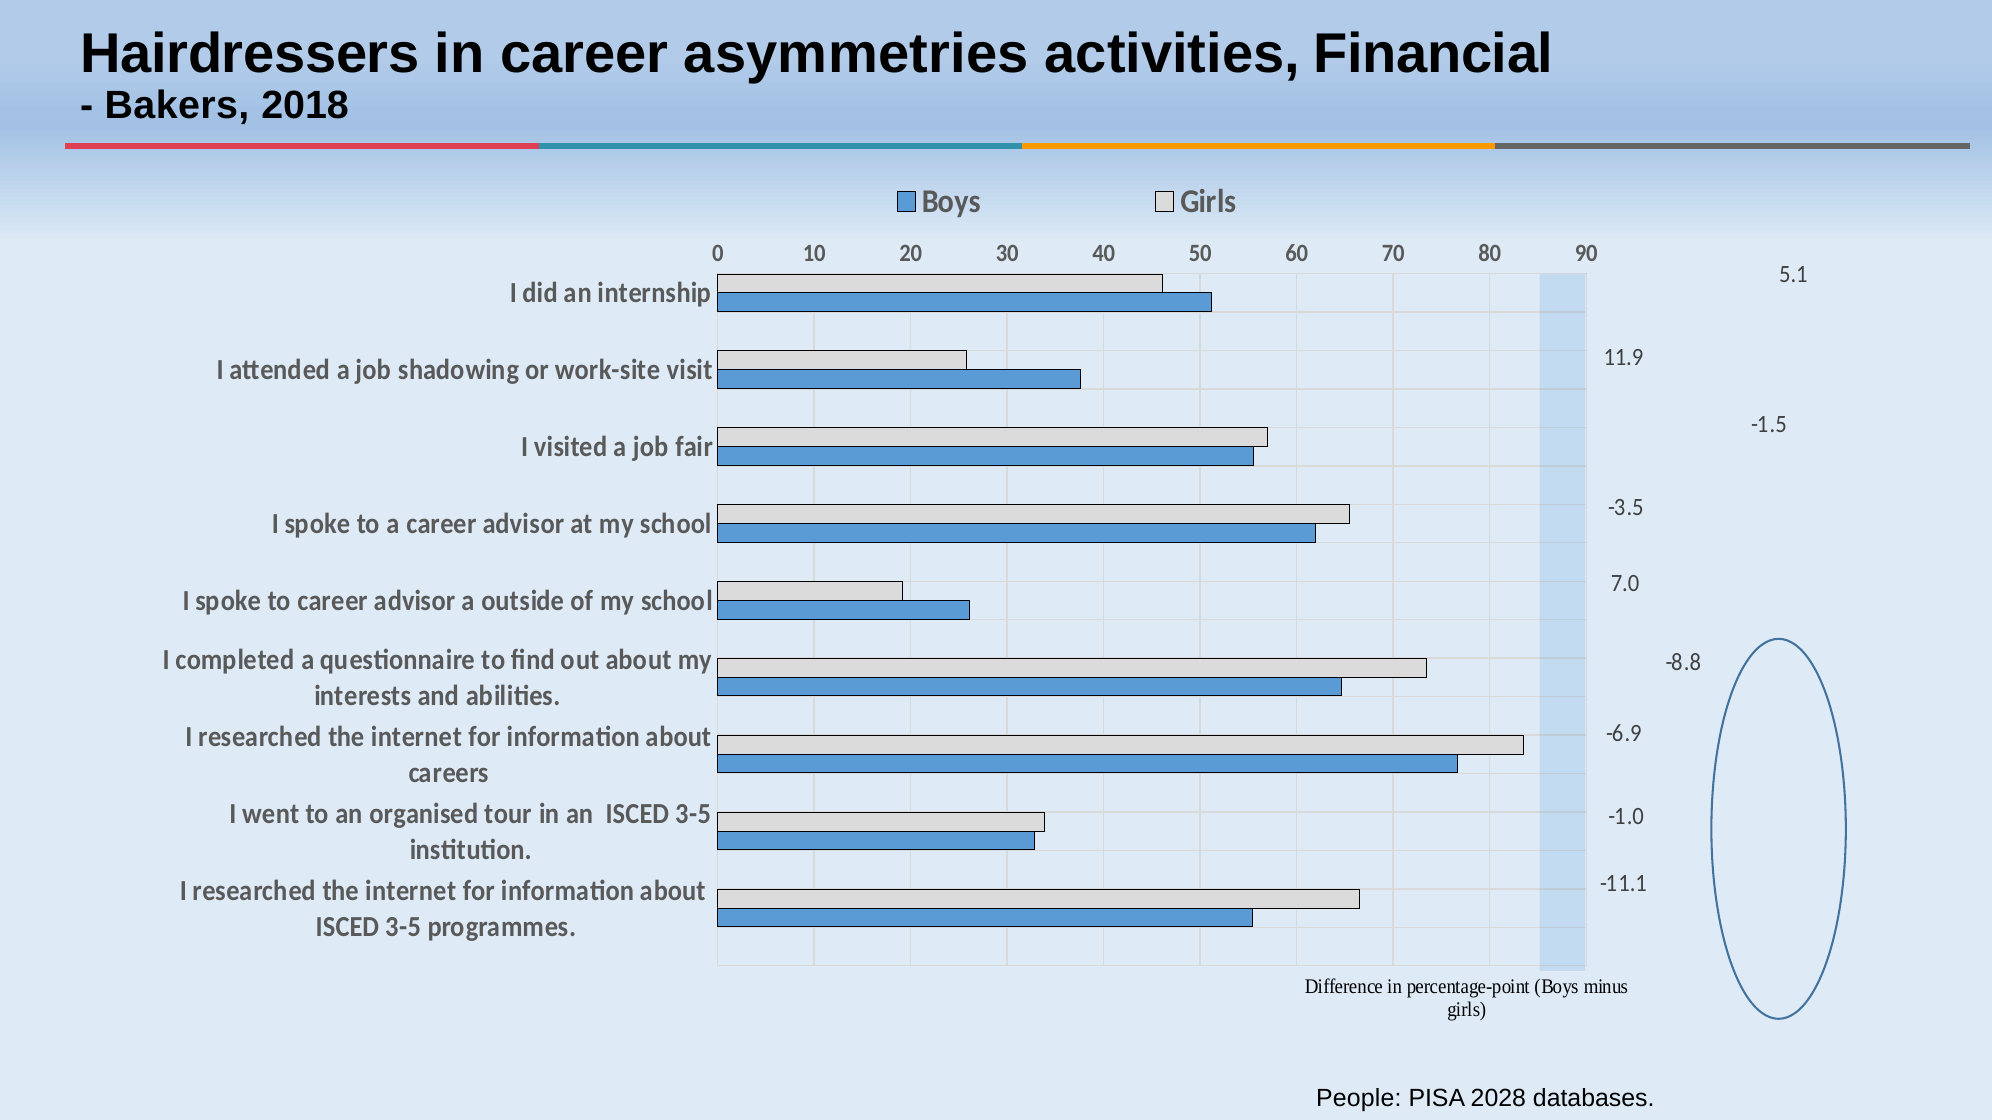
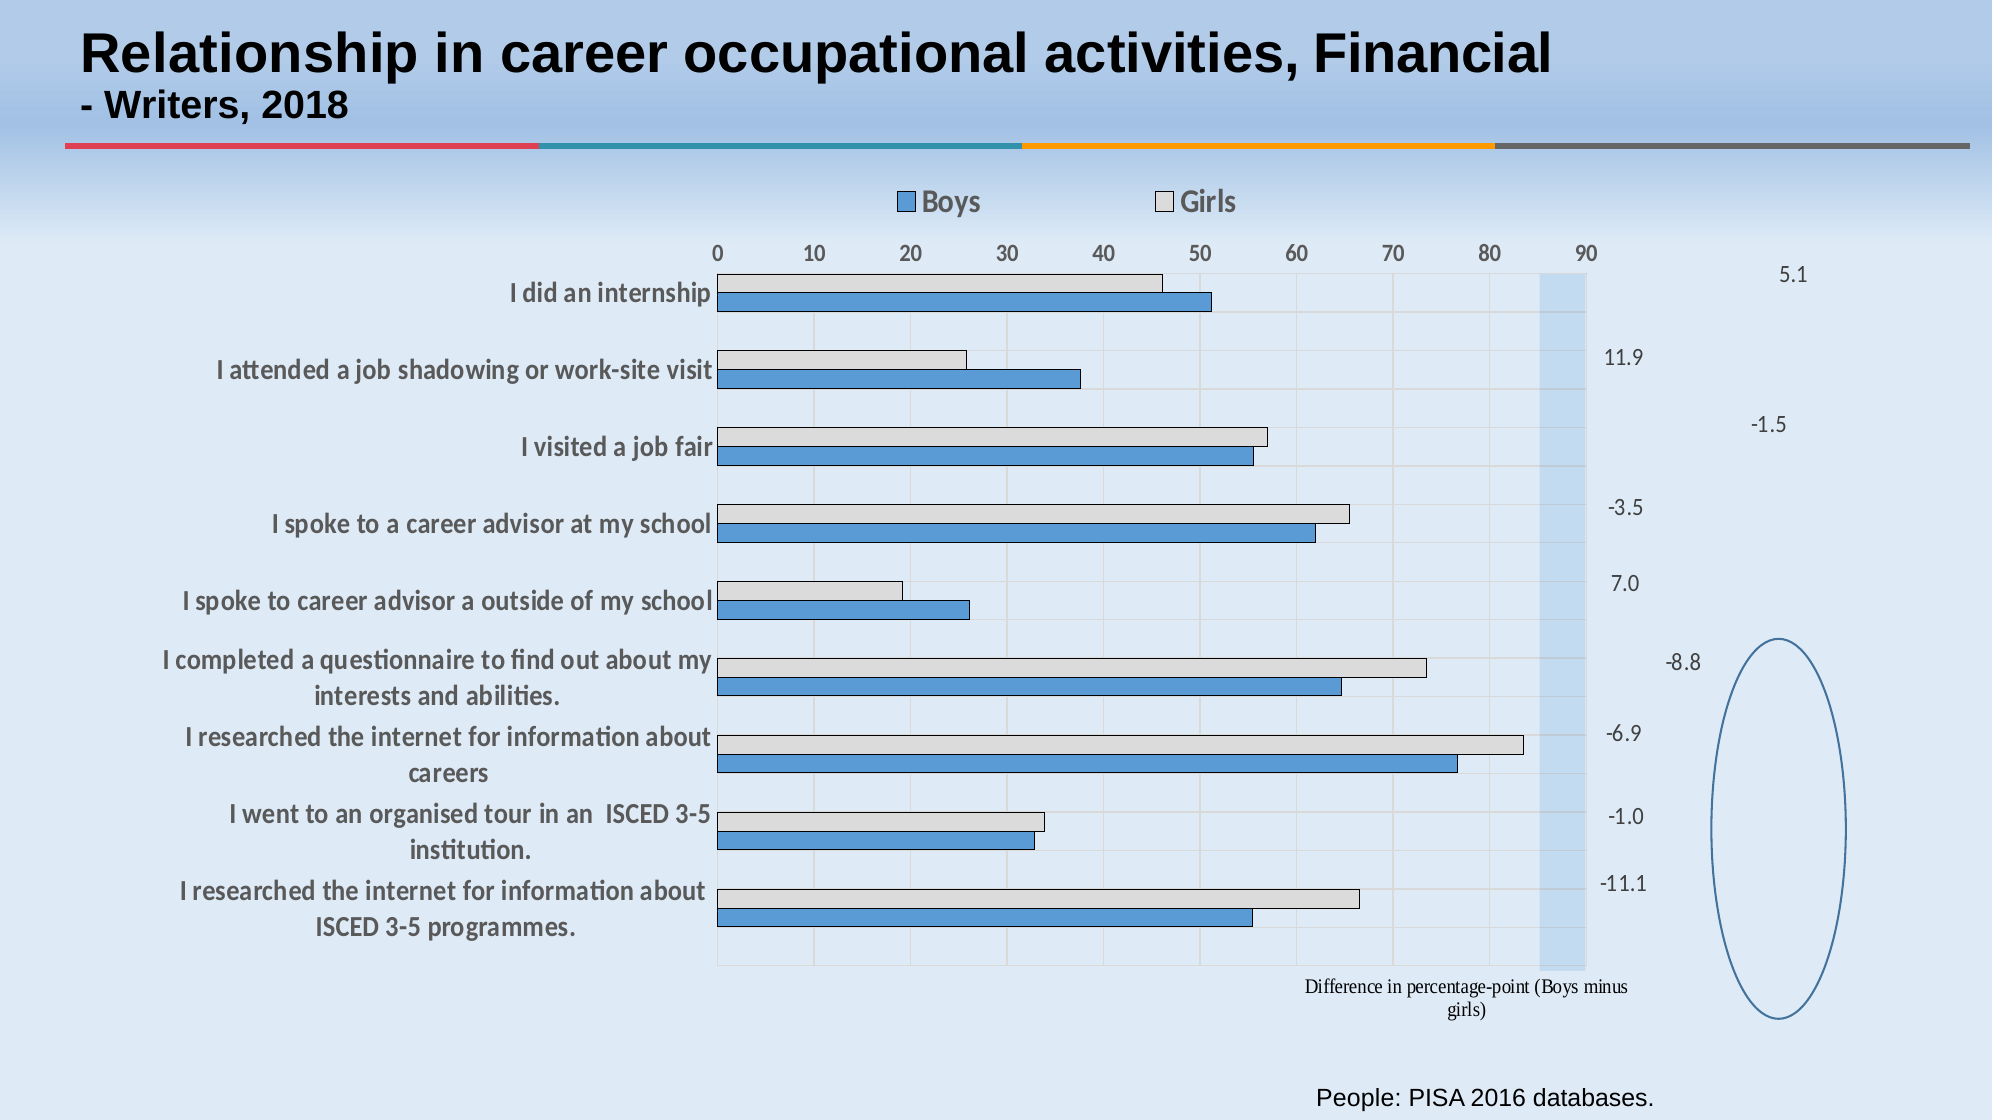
Hairdressers: Hairdressers -> Relationship
asymmetries: asymmetries -> occupational
Bakers: Bakers -> Writers
2028: 2028 -> 2016
